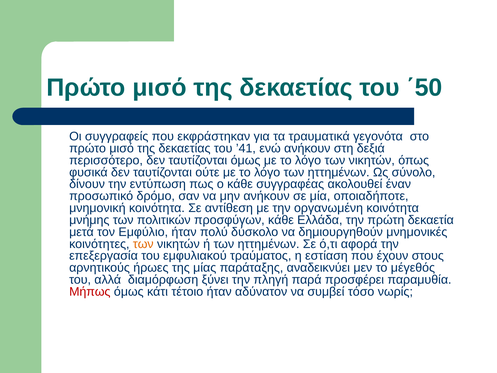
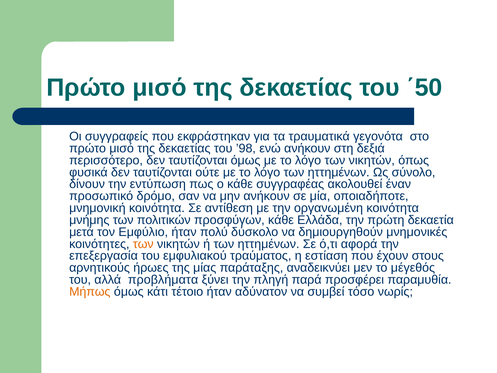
’41: ’41 -> ’98
διαμόρφωση: διαμόρφωση -> προβλήματα
Μήπως colour: red -> orange
